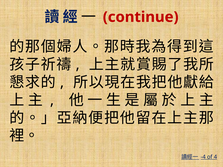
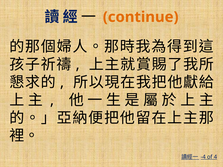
continue colour: red -> orange
